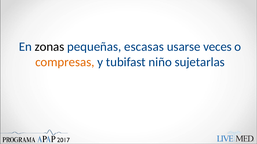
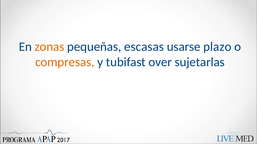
zonas colour: black -> orange
veces: veces -> plazo
niño: niño -> over
